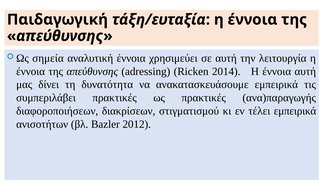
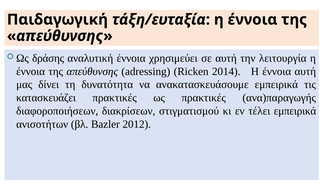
σημεία: σημεία -> δράσης
συμπεριλάβει: συμπεριλάβει -> κατασκευάζει
